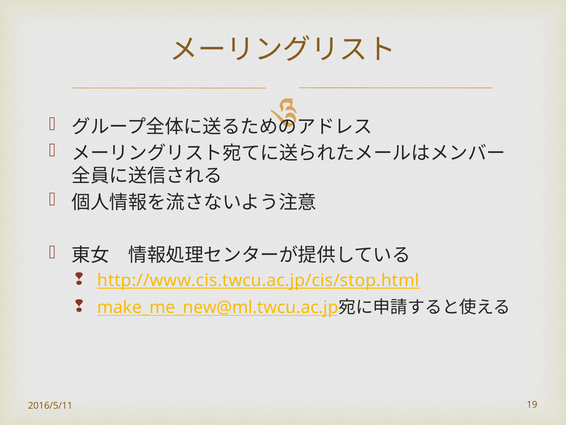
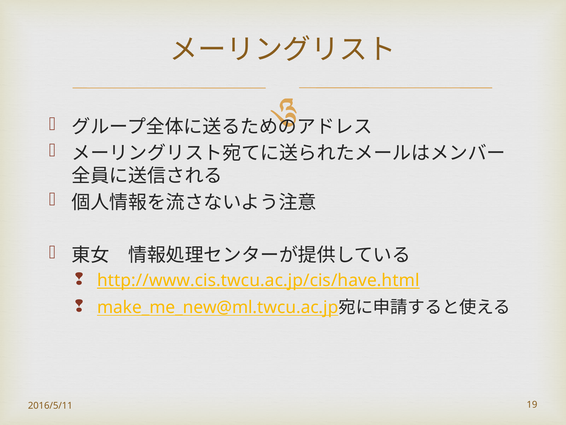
http://www.cis.twcu.ac.jp/cis/stop.html: http://www.cis.twcu.ac.jp/cis/stop.html -> http://www.cis.twcu.ac.jp/cis/have.html
